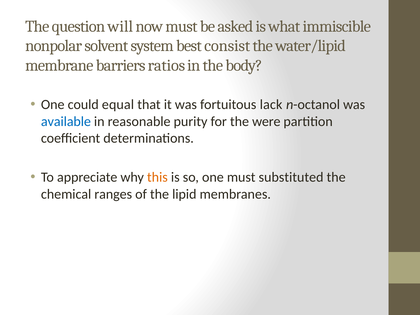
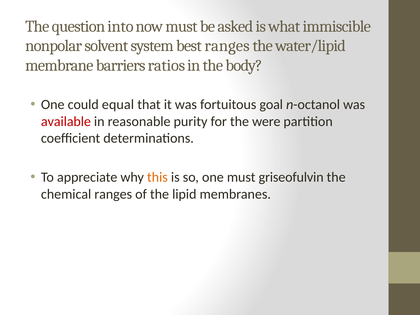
will: will -> into
best consist: consist -> ranges
lack: lack -> goal
available colour: blue -> red
substituted: substituted -> griseofulvin
